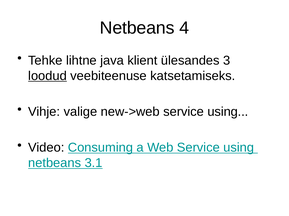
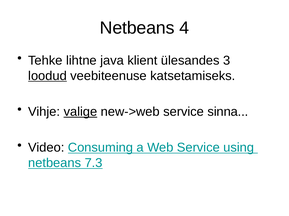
valige underline: none -> present
new->web service using: using -> sinna
3.1: 3.1 -> 7.3
